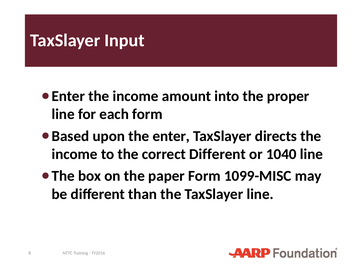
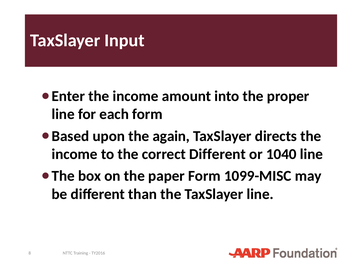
enter: enter -> again
